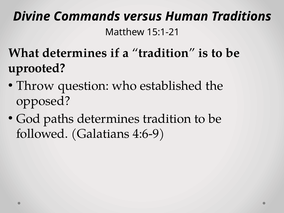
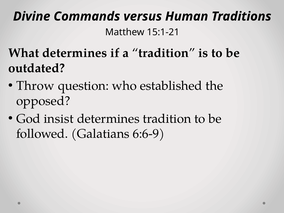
uprooted: uprooted -> outdated
paths: paths -> insist
4:6-9: 4:6-9 -> 6:6-9
